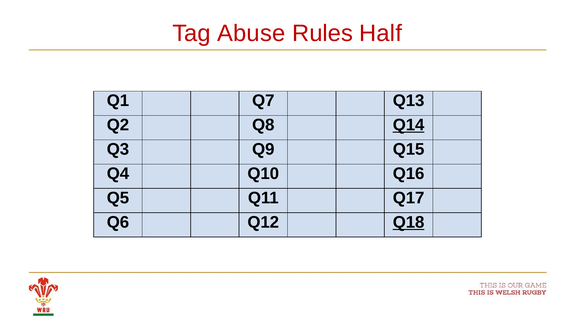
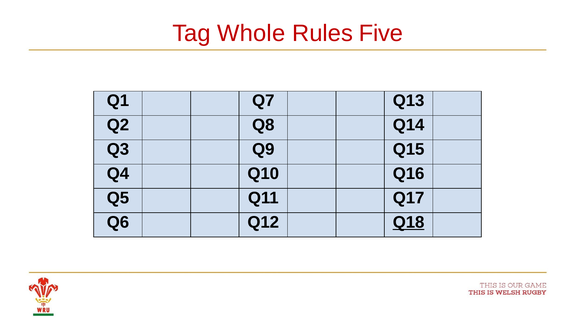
Abuse: Abuse -> Whole
Half: Half -> Five
Q14 underline: present -> none
